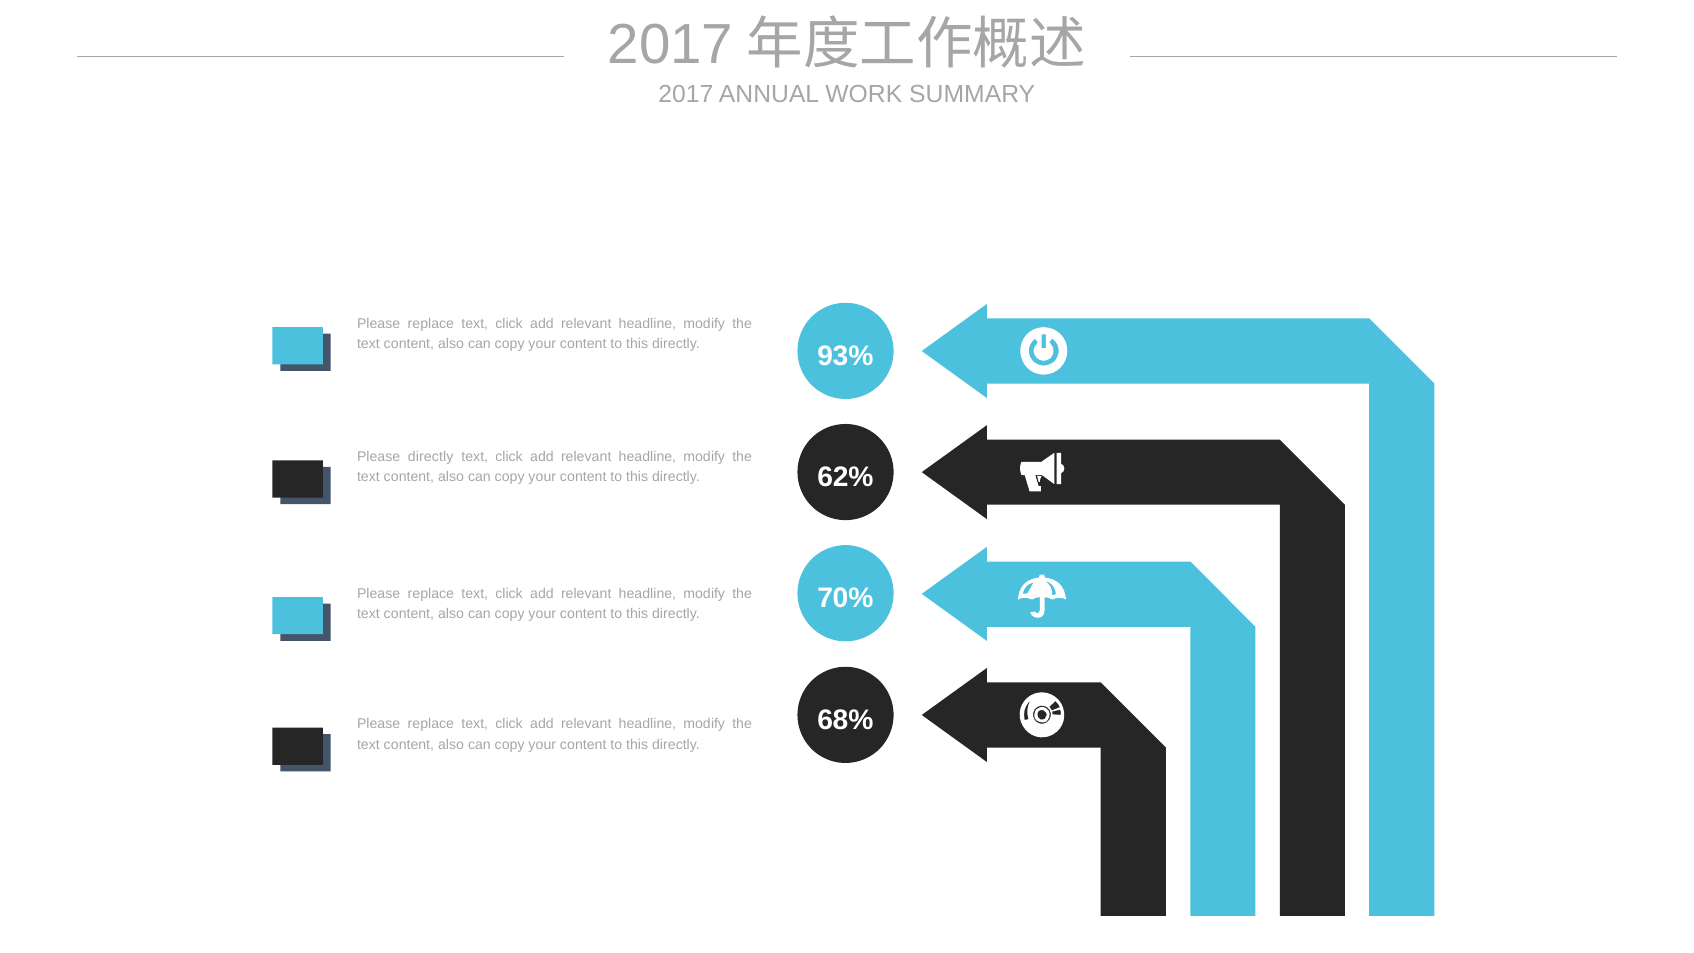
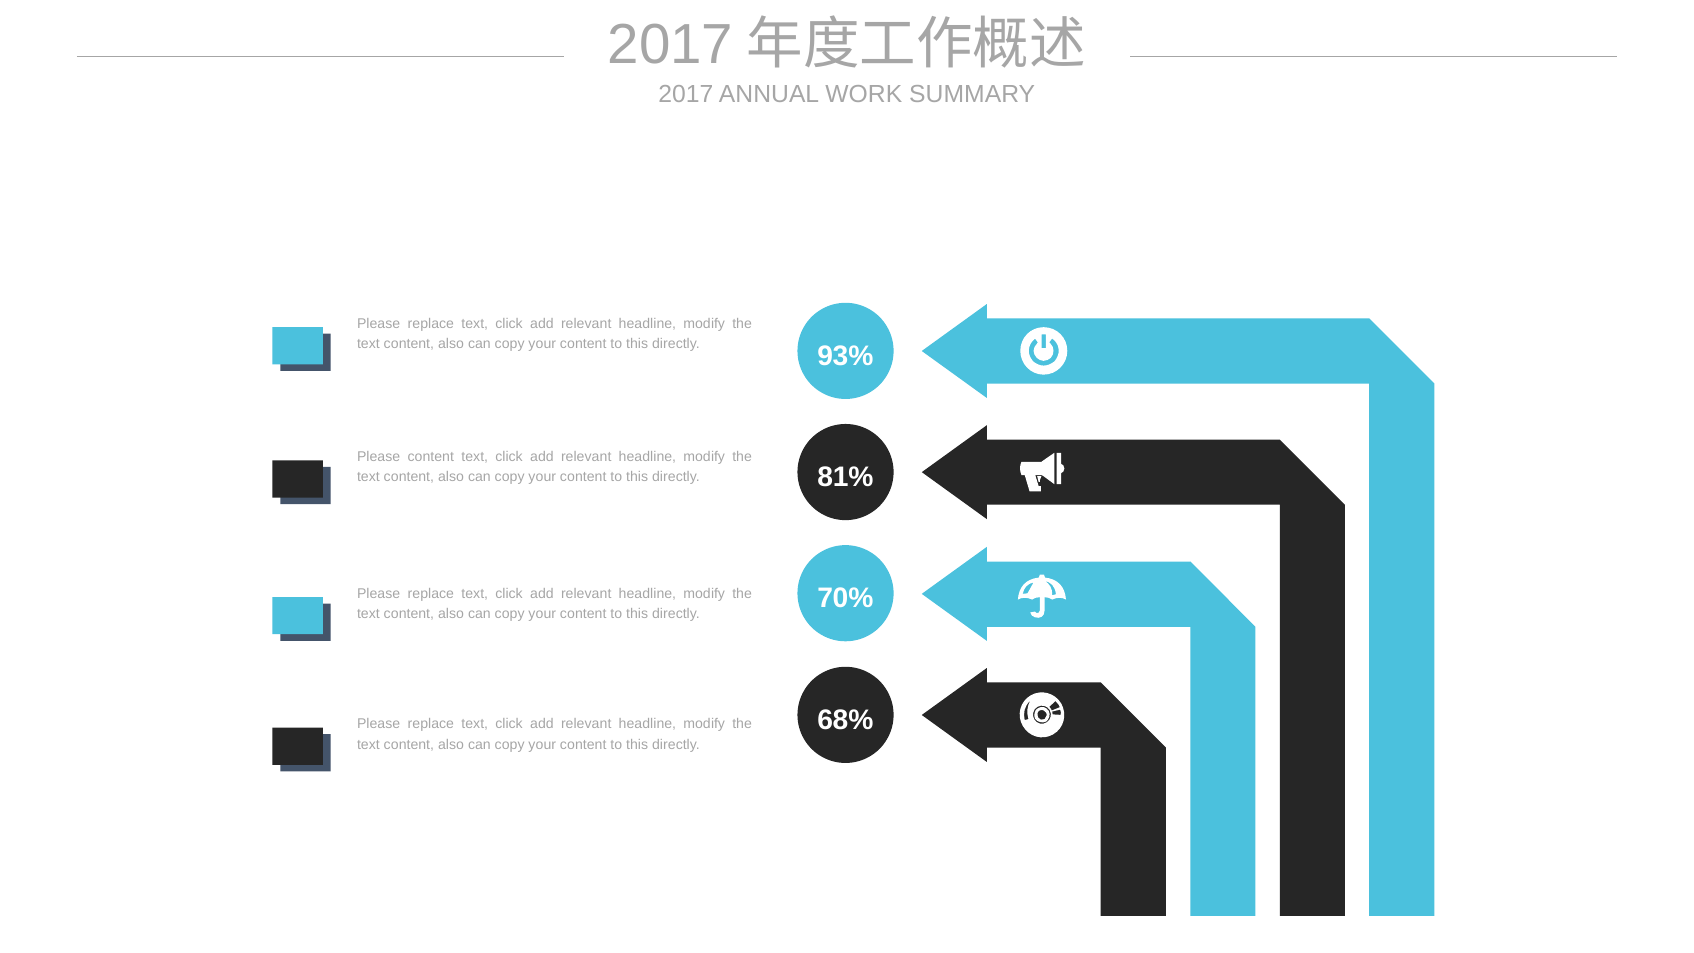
Please directly: directly -> content
62%: 62% -> 81%
